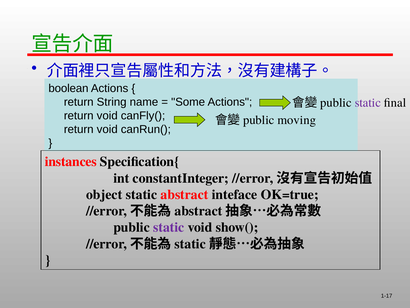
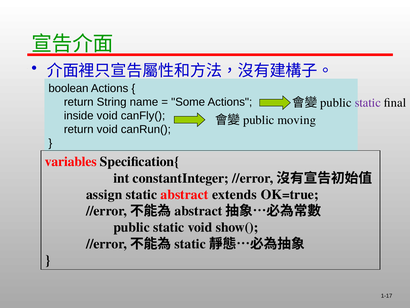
return at (79, 116): return -> inside
instances: instances -> variables
object: object -> assign
inteface: inteface -> extends
static at (169, 227) colour: purple -> black
